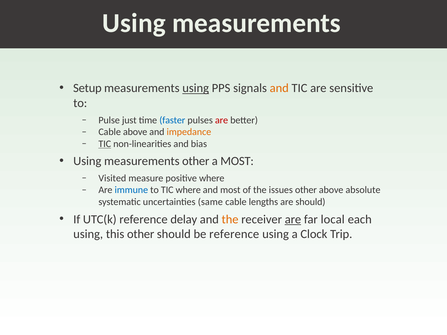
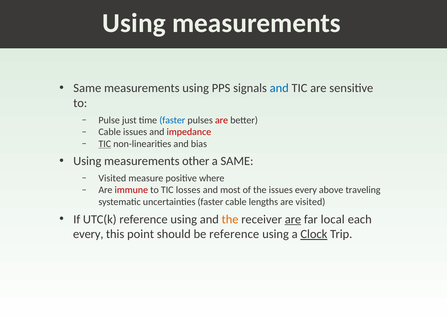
Setup at (87, 88): Setup -> Same
using at (196, 88) underline: present -> none
and at (279, 88) colour: orange -> blue
Cable above: above -> issues
impedance colour: orange -> red
a MOST: MOST -> SAME
immune colour: blue -> red
TIC where: where -> losses
issues other: other -> every
absolute: absolute -> traveling
uncertainties same: same -> faster
are should: should -> visited
UTC(k reference delay: delay -> using
using at (88, 234): using -> every
this other: other -> point
Clock underline: none -> present
